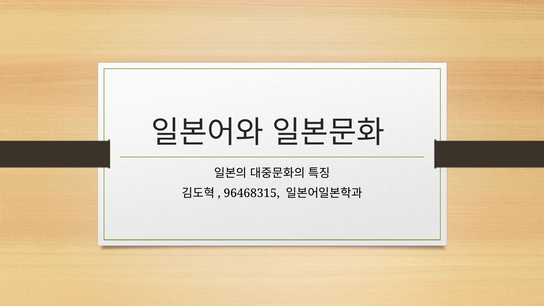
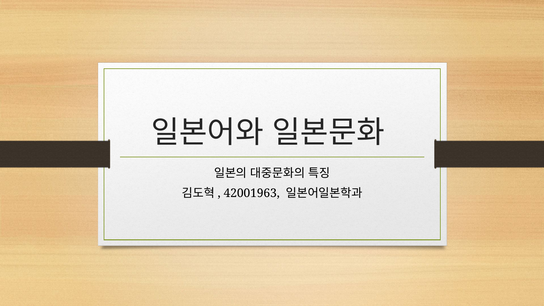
96468315: 96468315 -> 42001963
